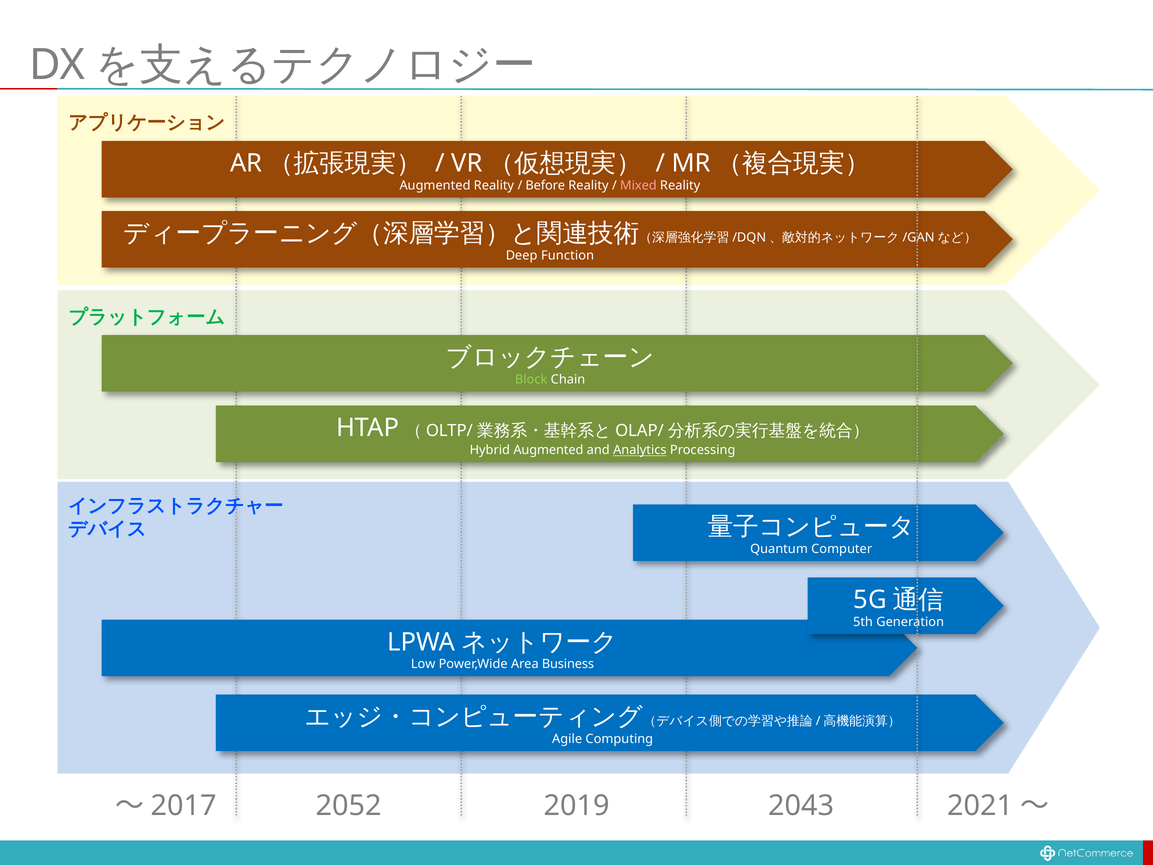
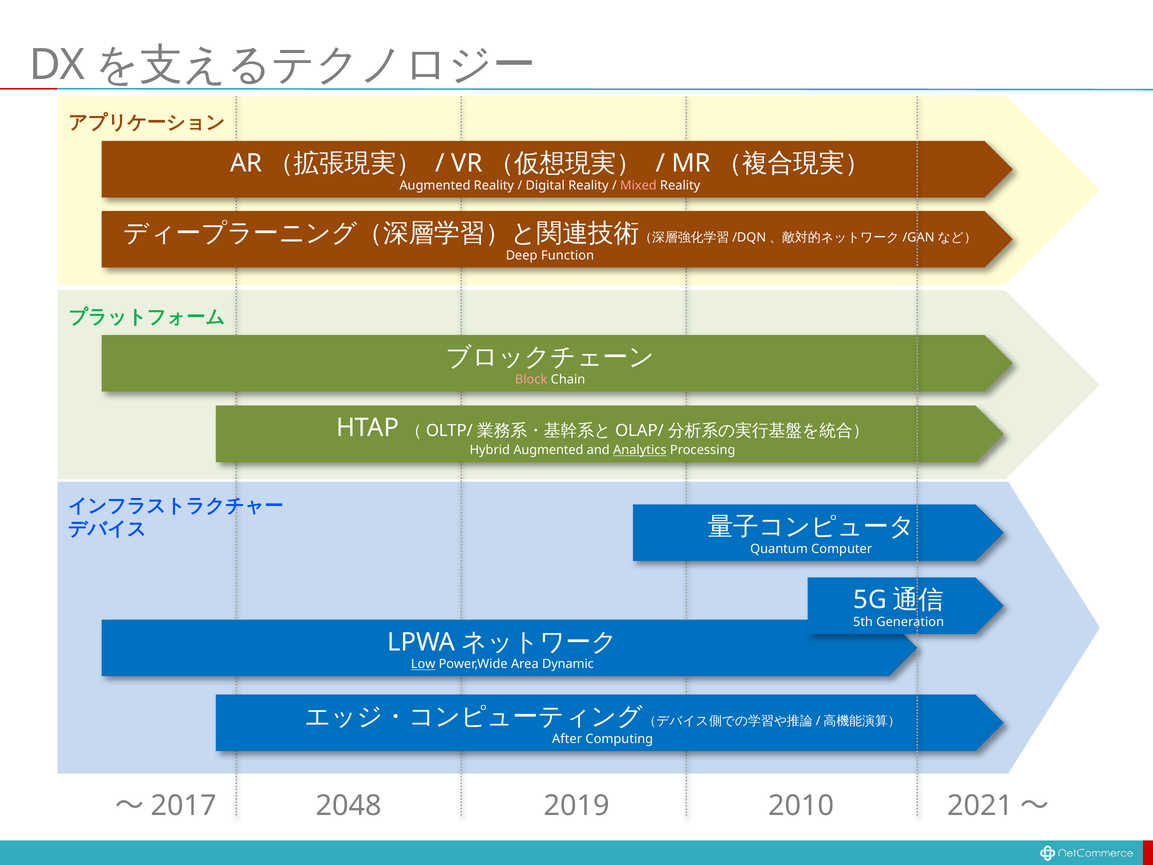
Before: Before -> Digital
Block colour: light green -> pink
Low underline: none -> present
Business: Business -> Dynamic
Agile: Agile -> After
2052: 2052 -> 2048
2043: 2043 -> 2010
